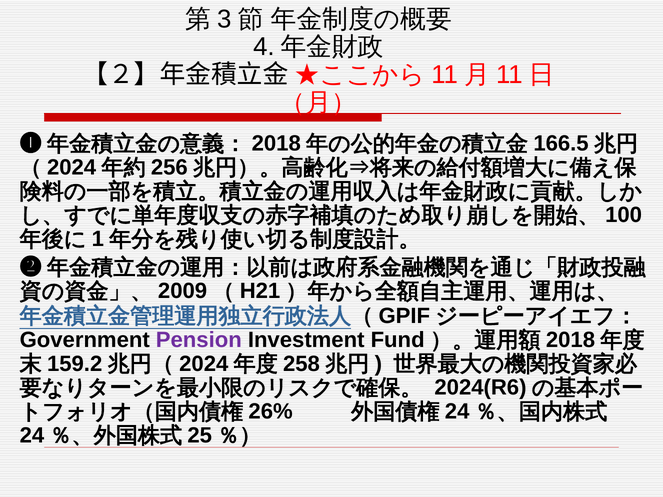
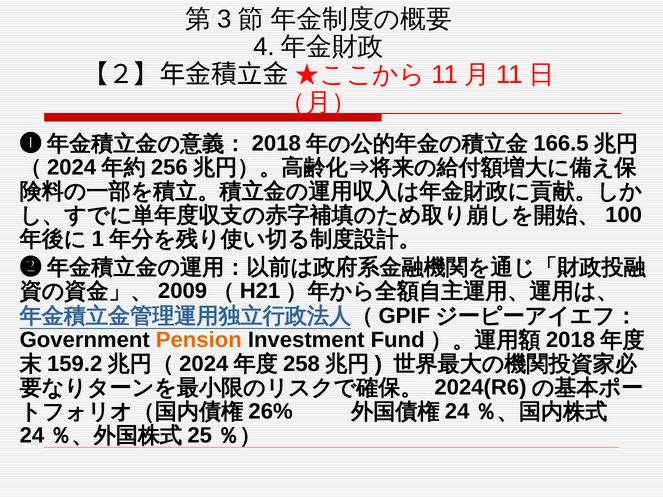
Pension colour: purple -> orange
